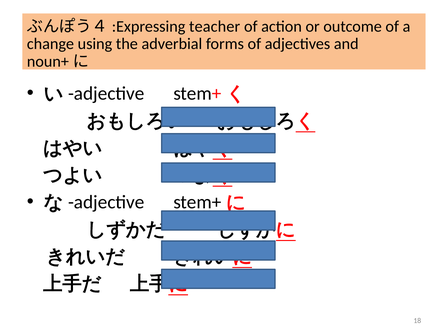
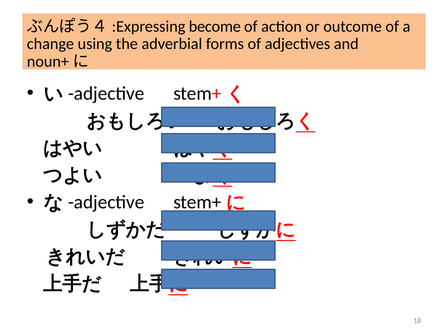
teacher: teacher -> become
